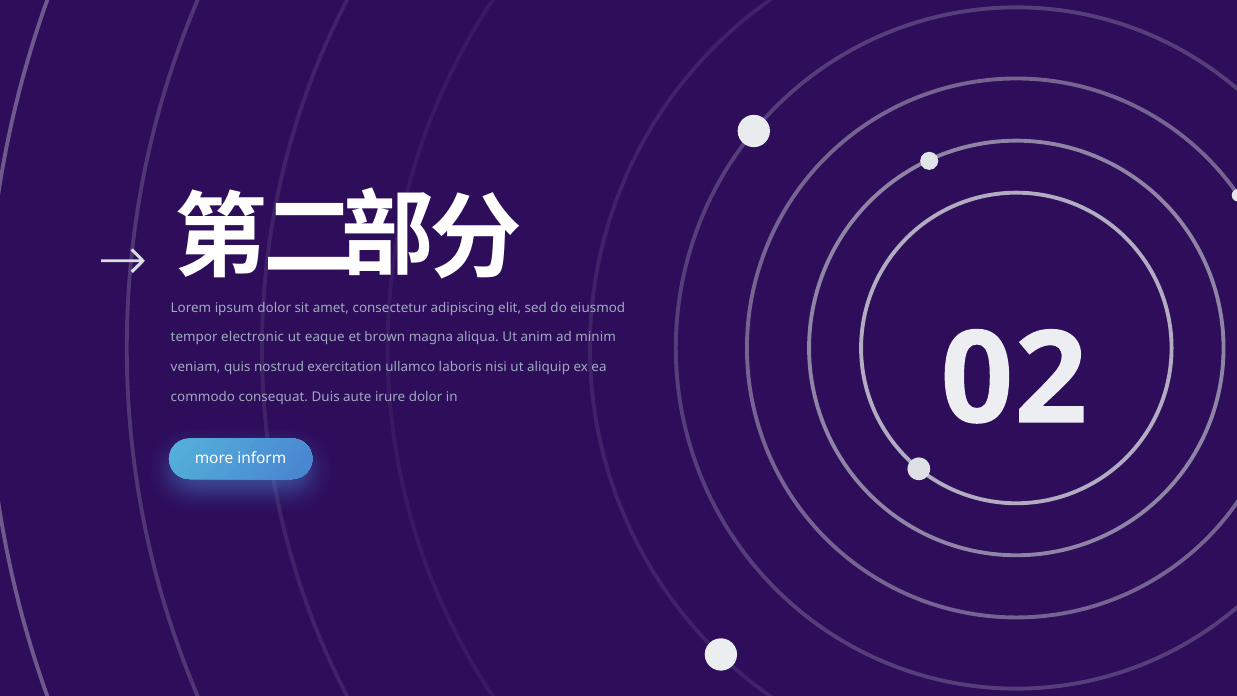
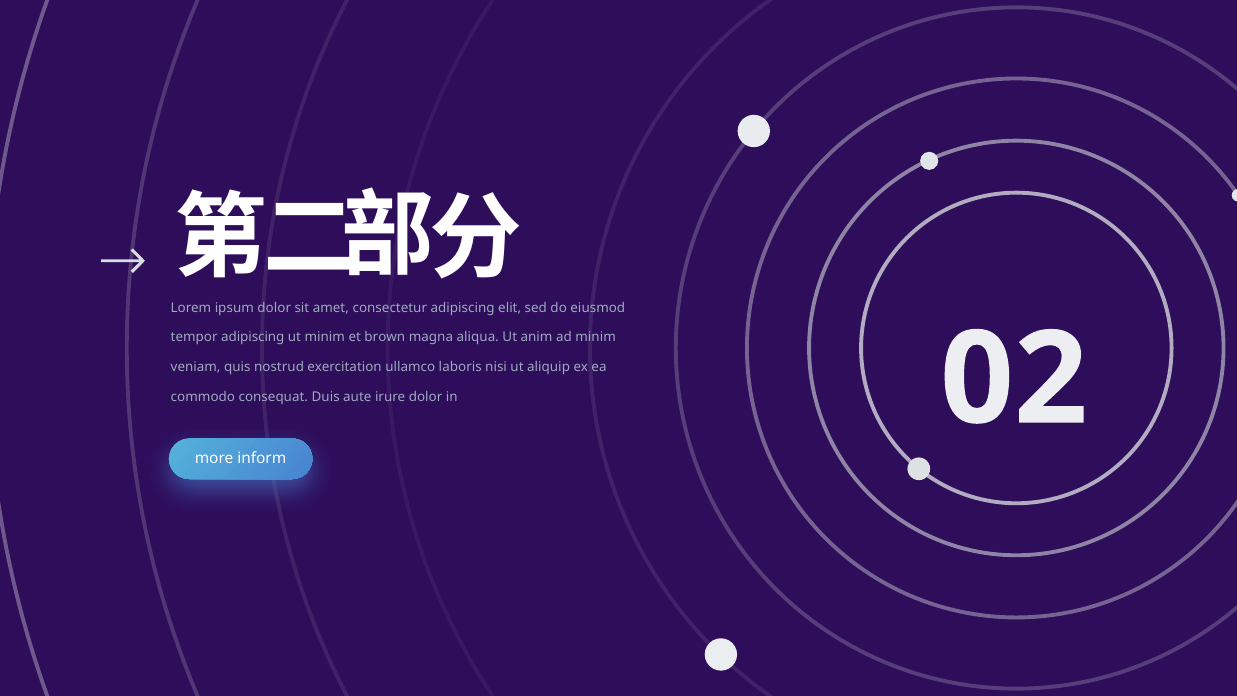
tempor electronic: electronic -> adipiscing
ut eaque: eaque -> minim
